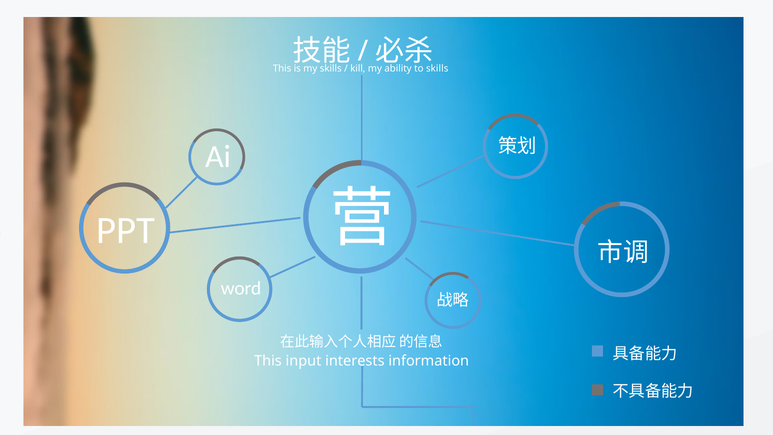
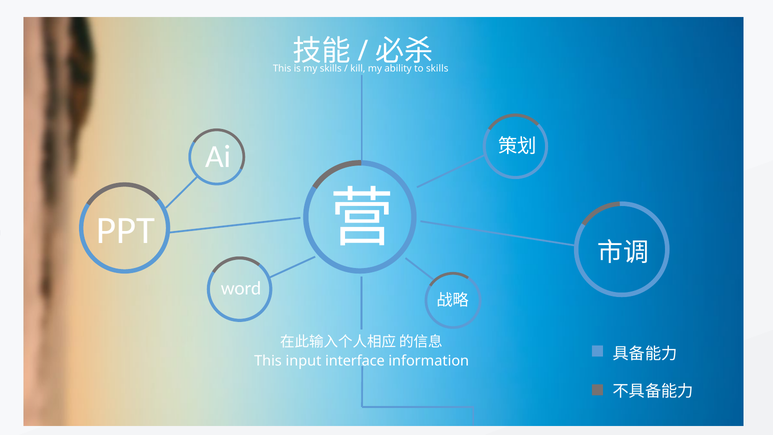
interests: interests -> interface
